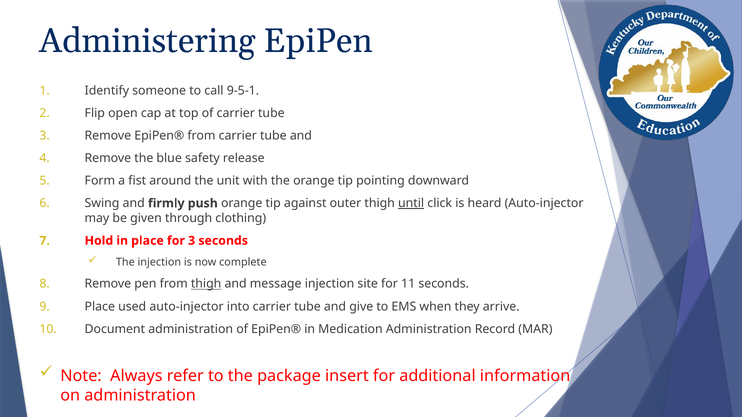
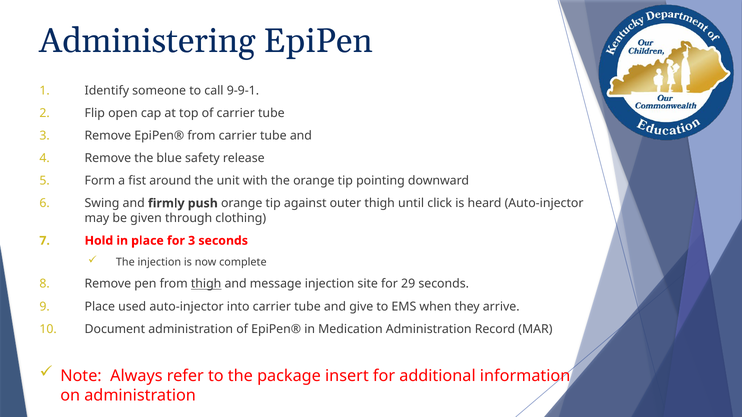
9-5-1: 9-5-1 -> 9-9-1
until underline: present -> none
11: 11 -> 29
